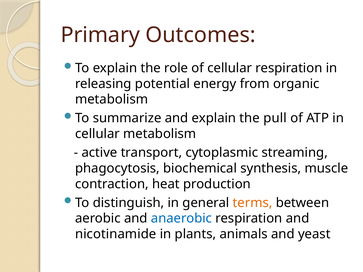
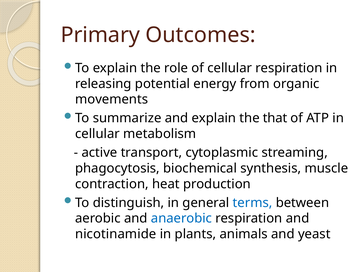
metabolism at (112, 99): metabolism -> movements
pull: pull -> that
terms colour: orange -> blue
